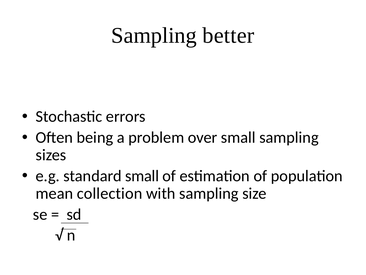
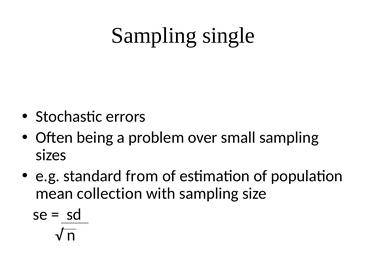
better: better -> single
standard small: small -> from
